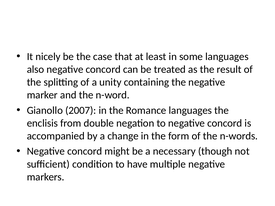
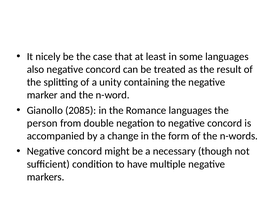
2007: 2007 -> 2085
enclisis: enclisis -> person
